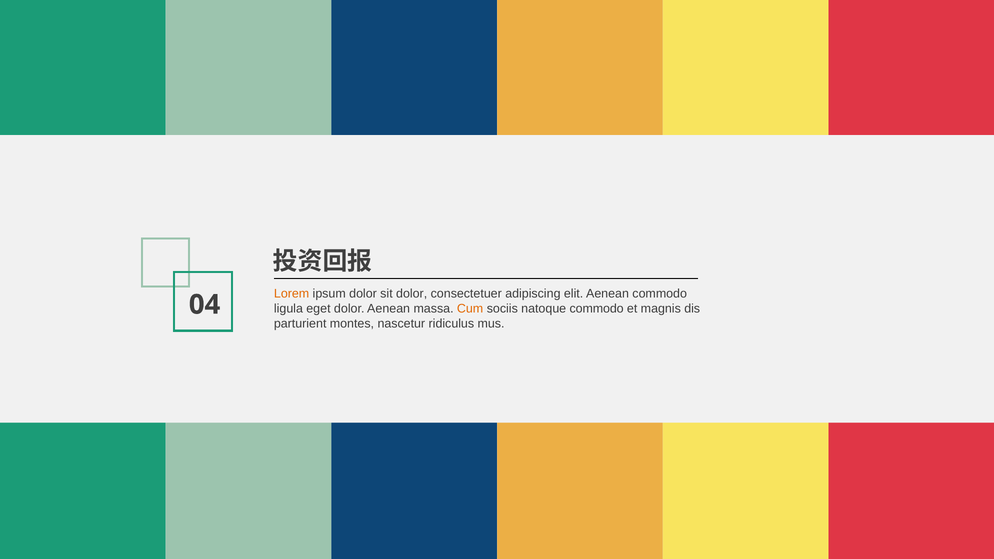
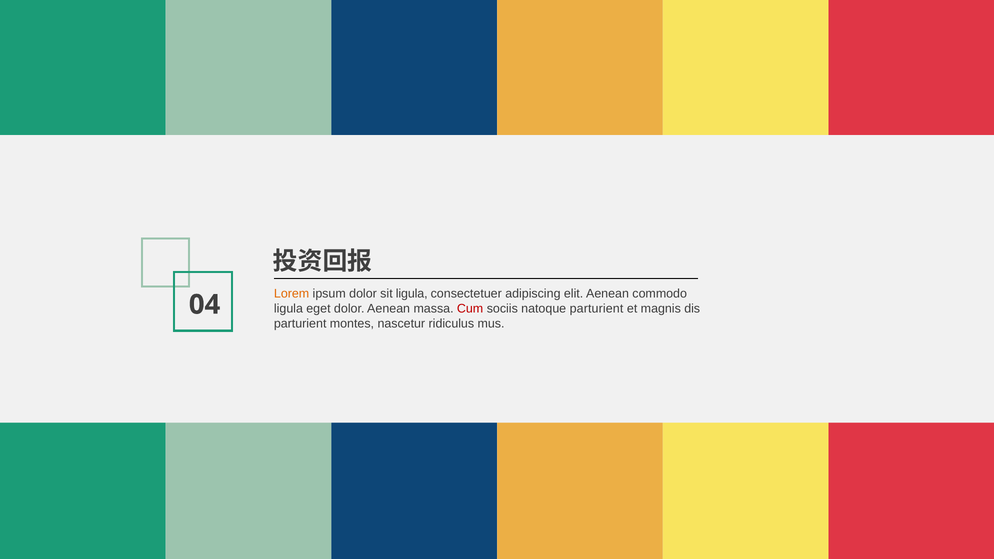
sit dolor: dolor -> ligula
Cum colour: orange -> red
natoque commodo: commodo -> parturient
